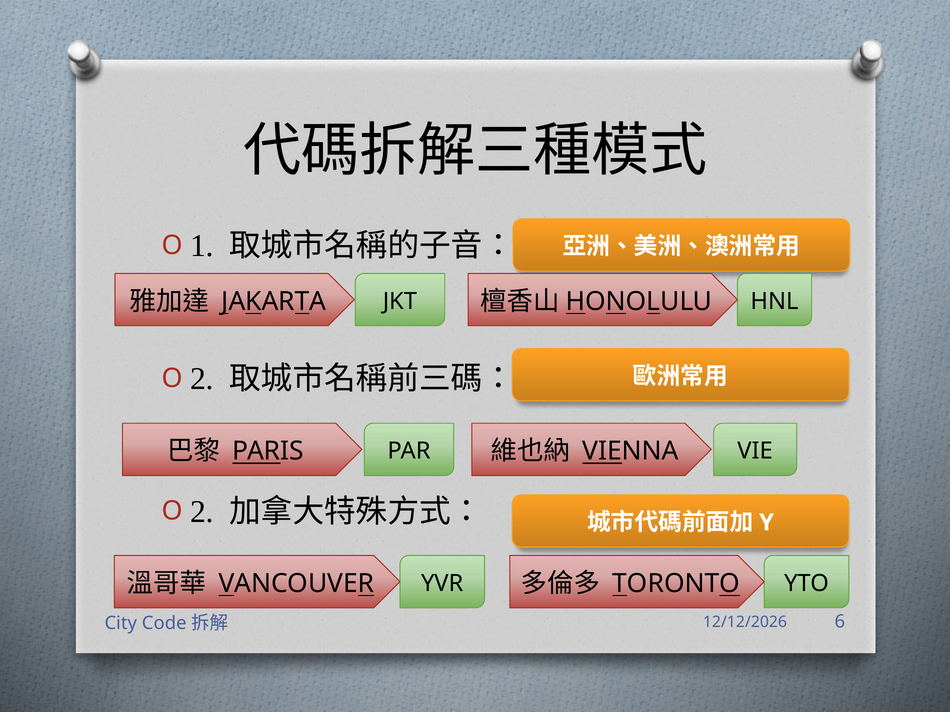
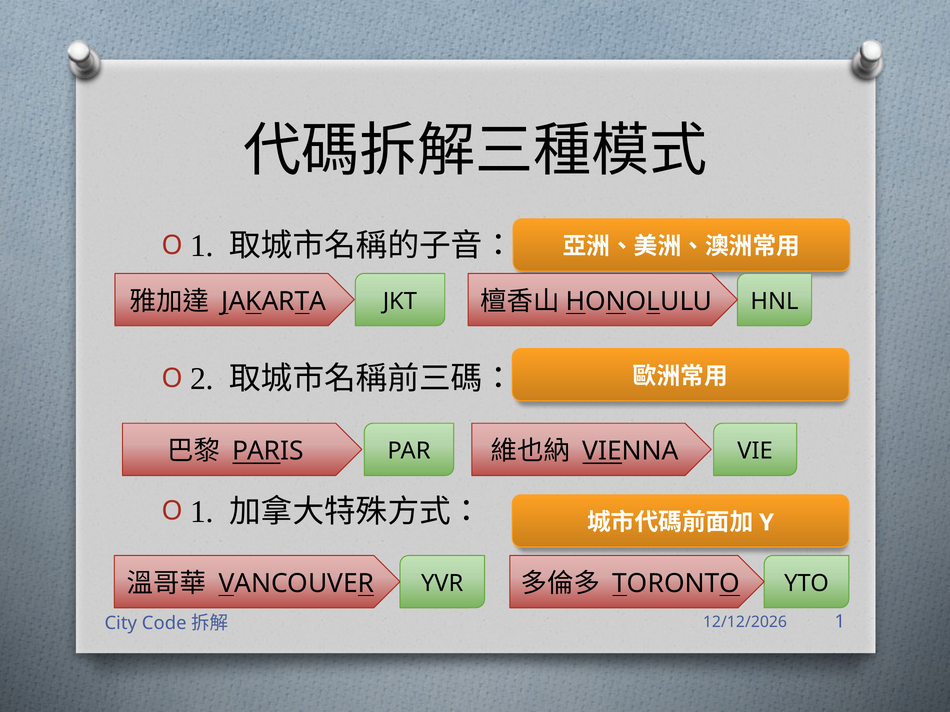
2 at (202, 512): 2 -> 1
6 at (840, 622): 6 -> 1
